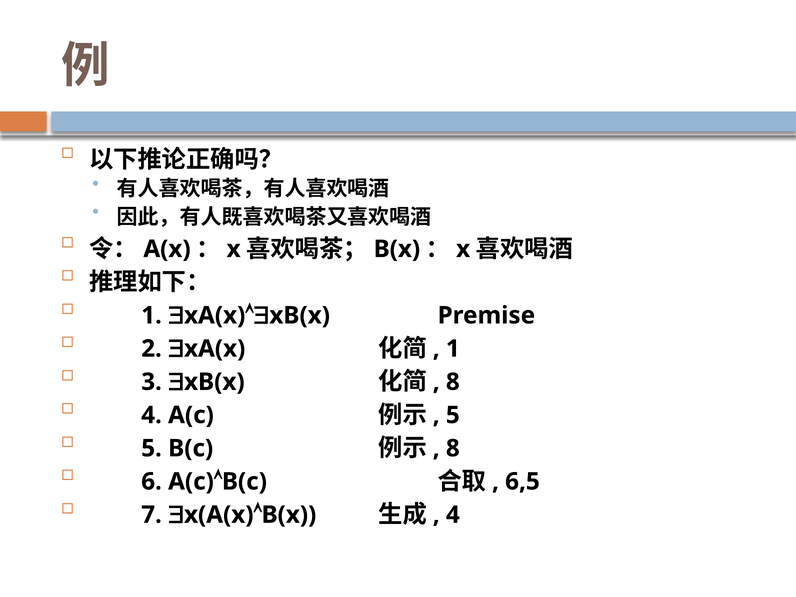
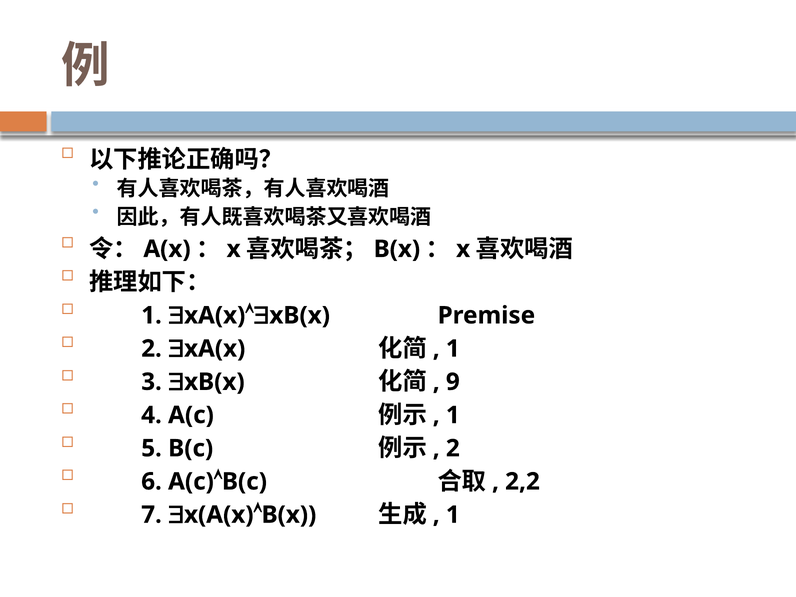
8 at (453, 382): 8 -> 9
5 at (453, 415): 5 -> 1
8 at (453, 448): 8 -> 2
6,5: 6,5 -> 2,2
4 at (453, 515): 4 -> 1
